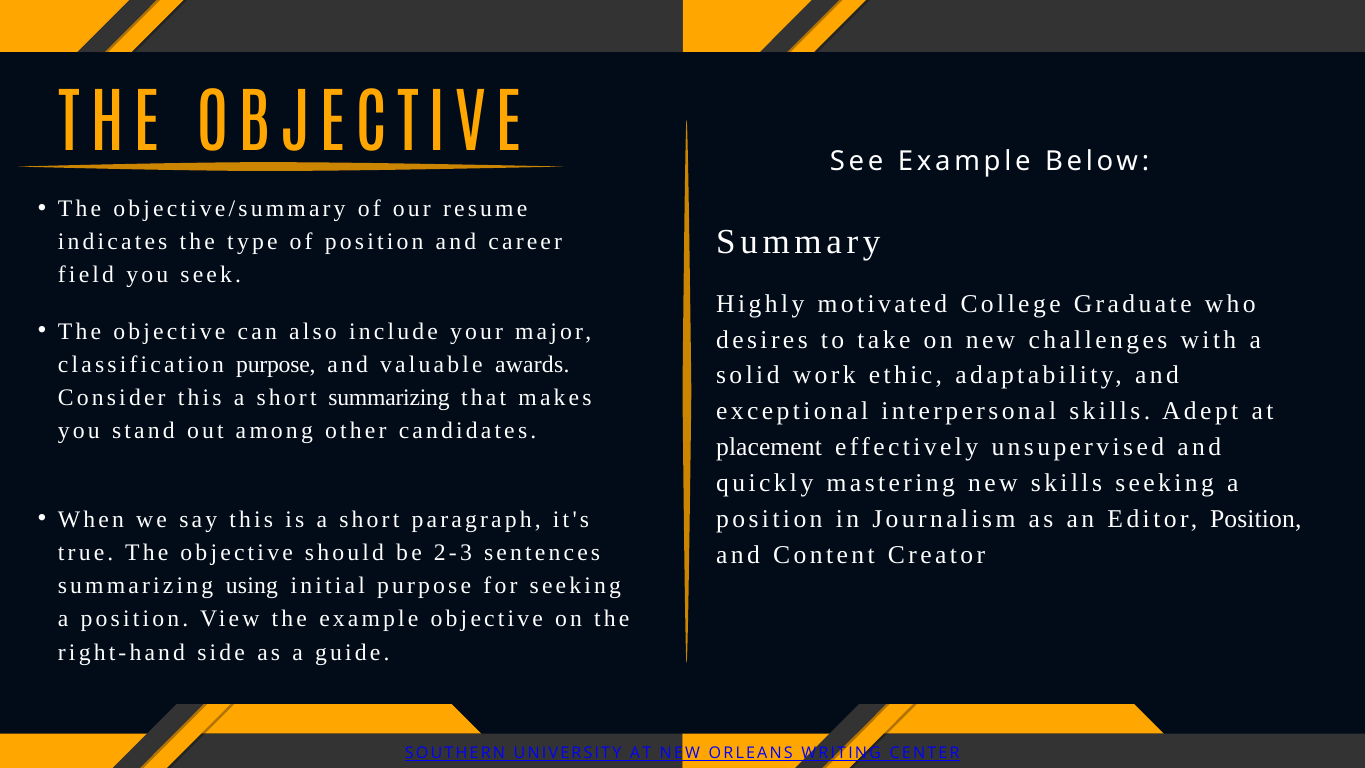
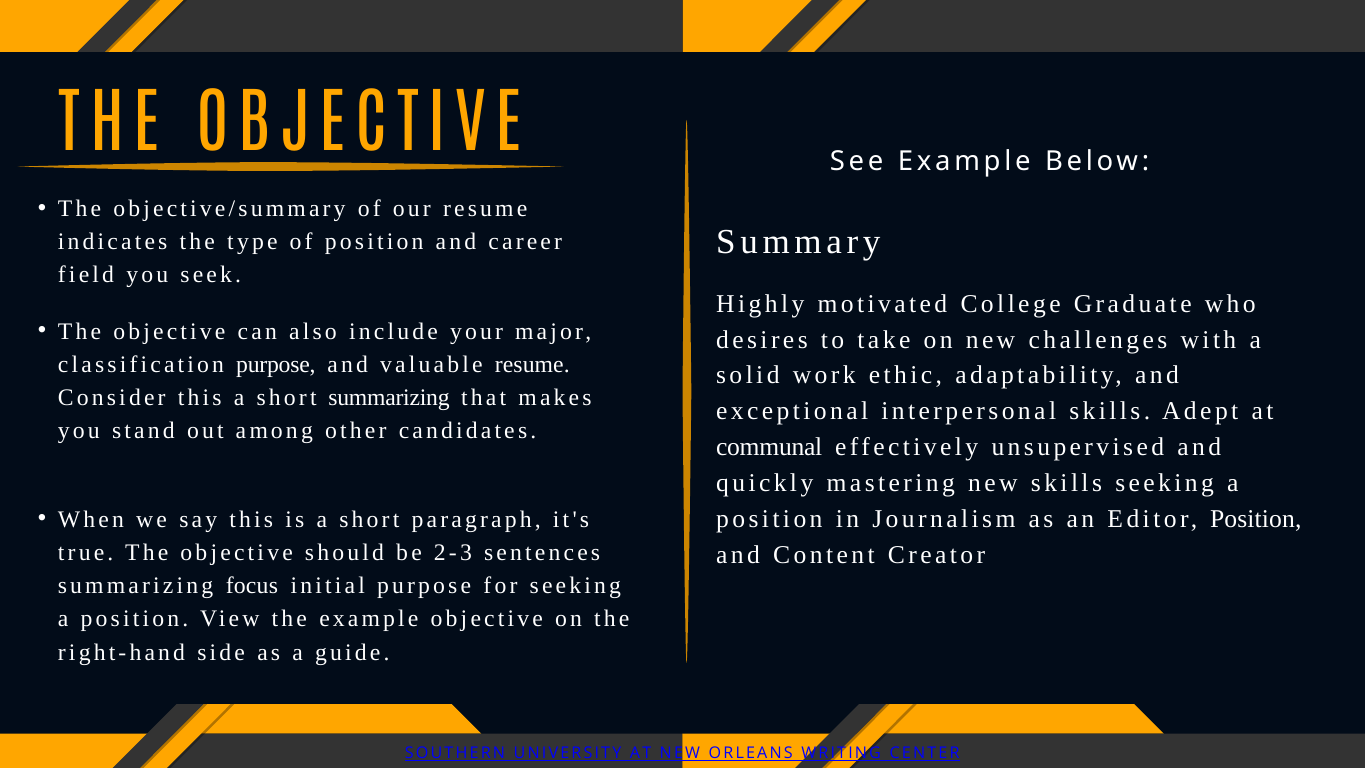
valuable awards: awards -> resume
placement: placement -> communal
using: using -> focus
